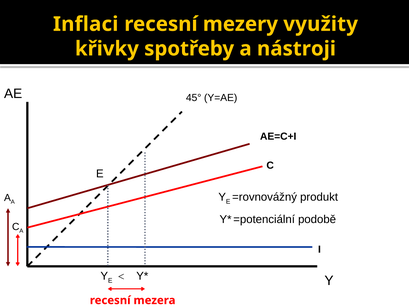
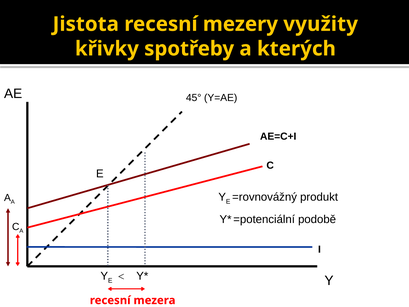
Inflaci: Inflaci -> Jistota
nástroji: nástroji -> kterých
